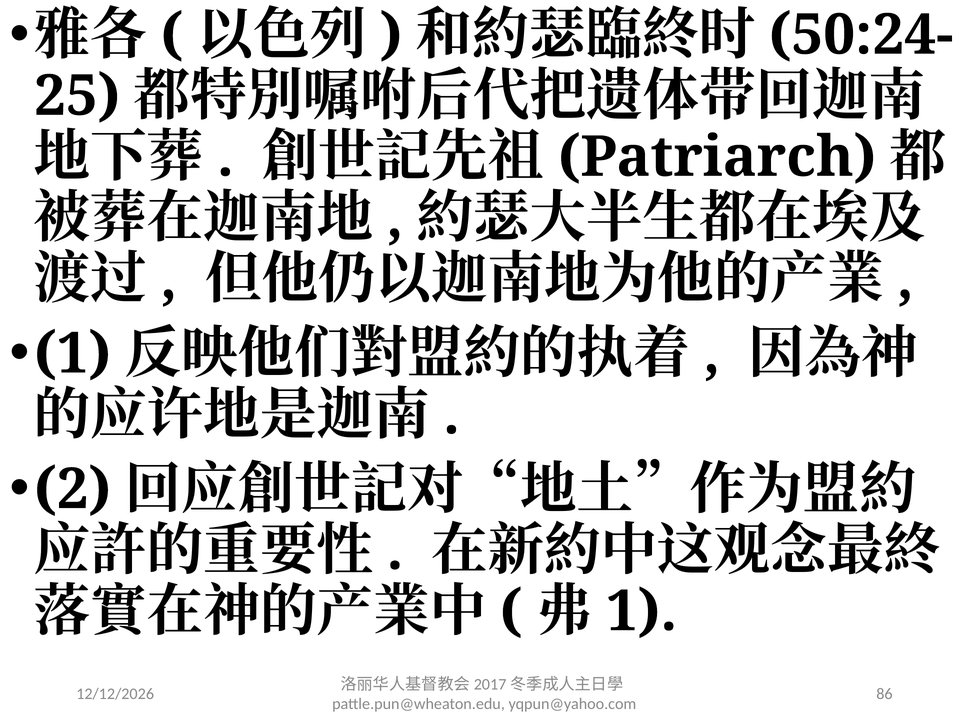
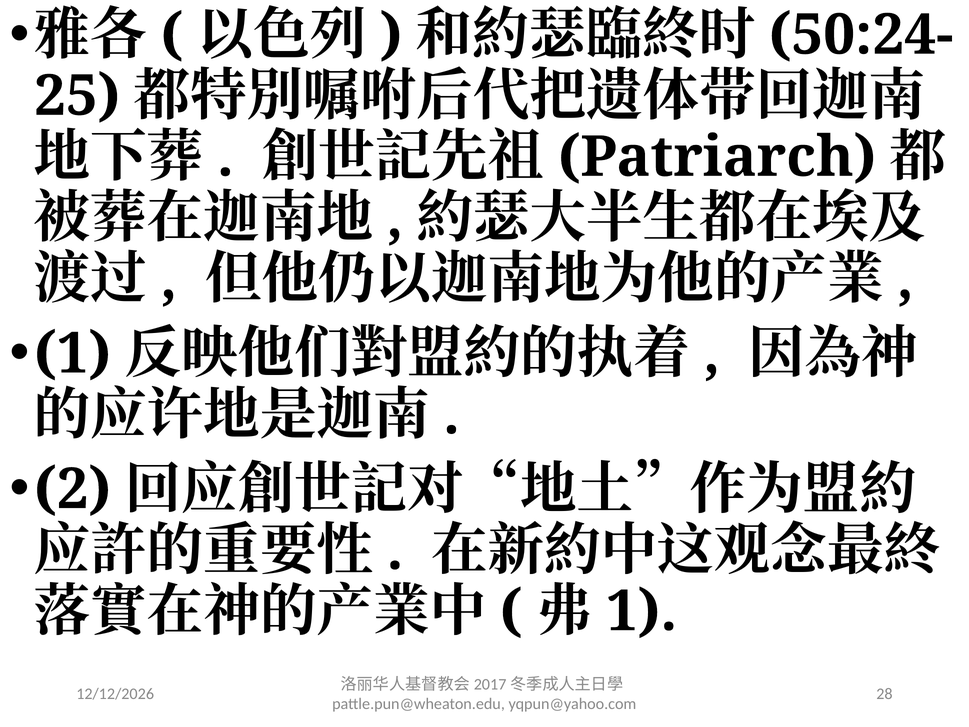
86: 86 -> 28
